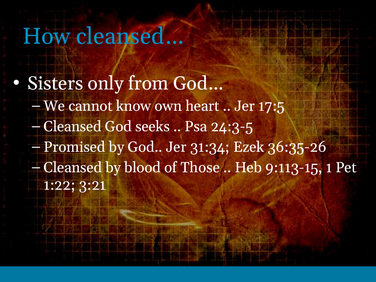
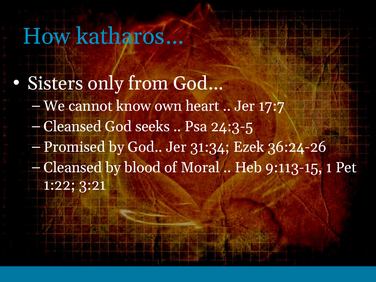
cleansed…: cleansed… -> katharos…
17:5: 17:5 -> 17:7
36:35-26: 36:35-26 -> 36:24-26
Those: Those -> Moral
